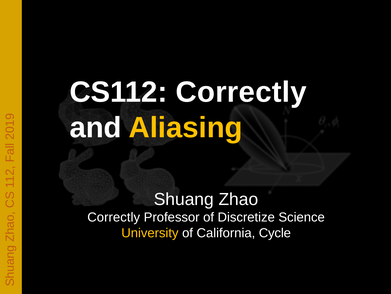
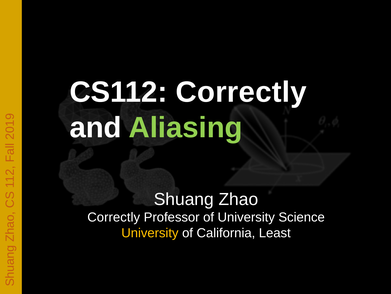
Aliasing colour: yellow -> light green
of Discretize: Discretize -> University
Cycle: Cycle -> Least
